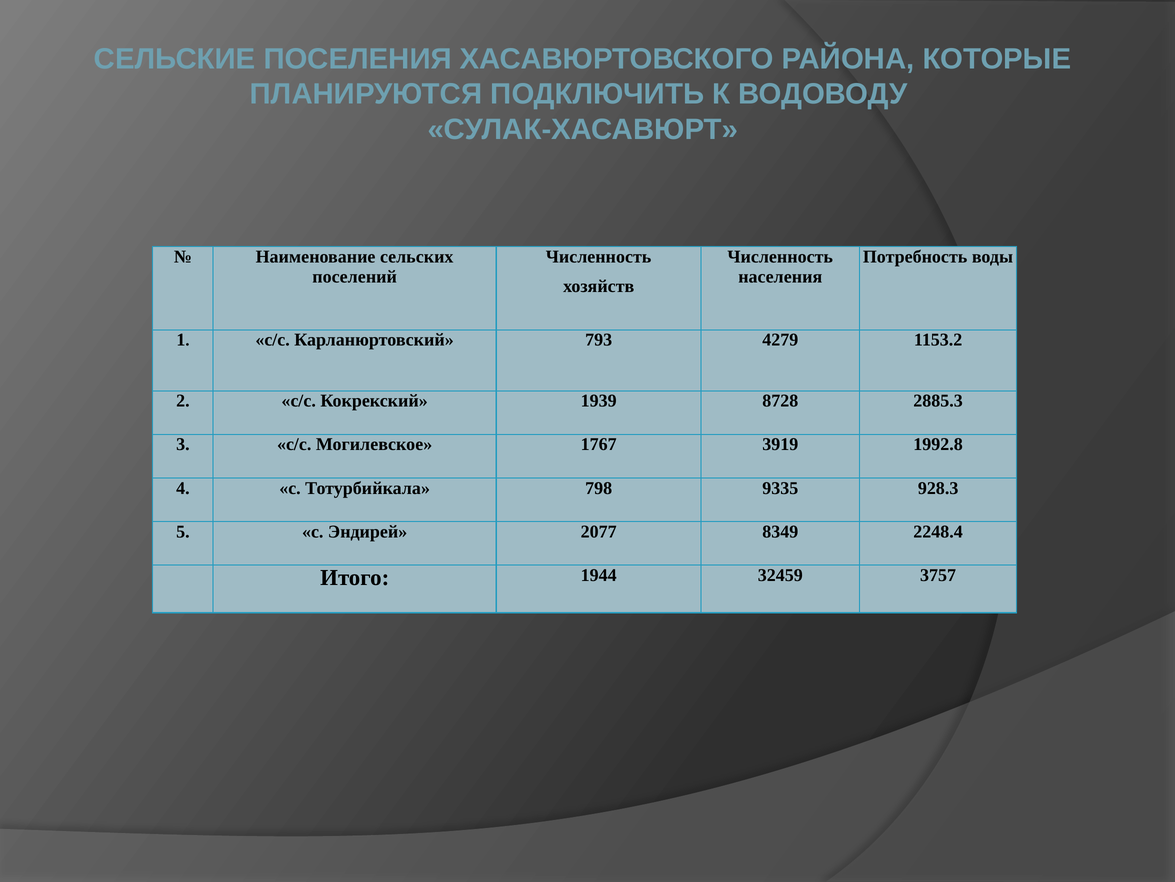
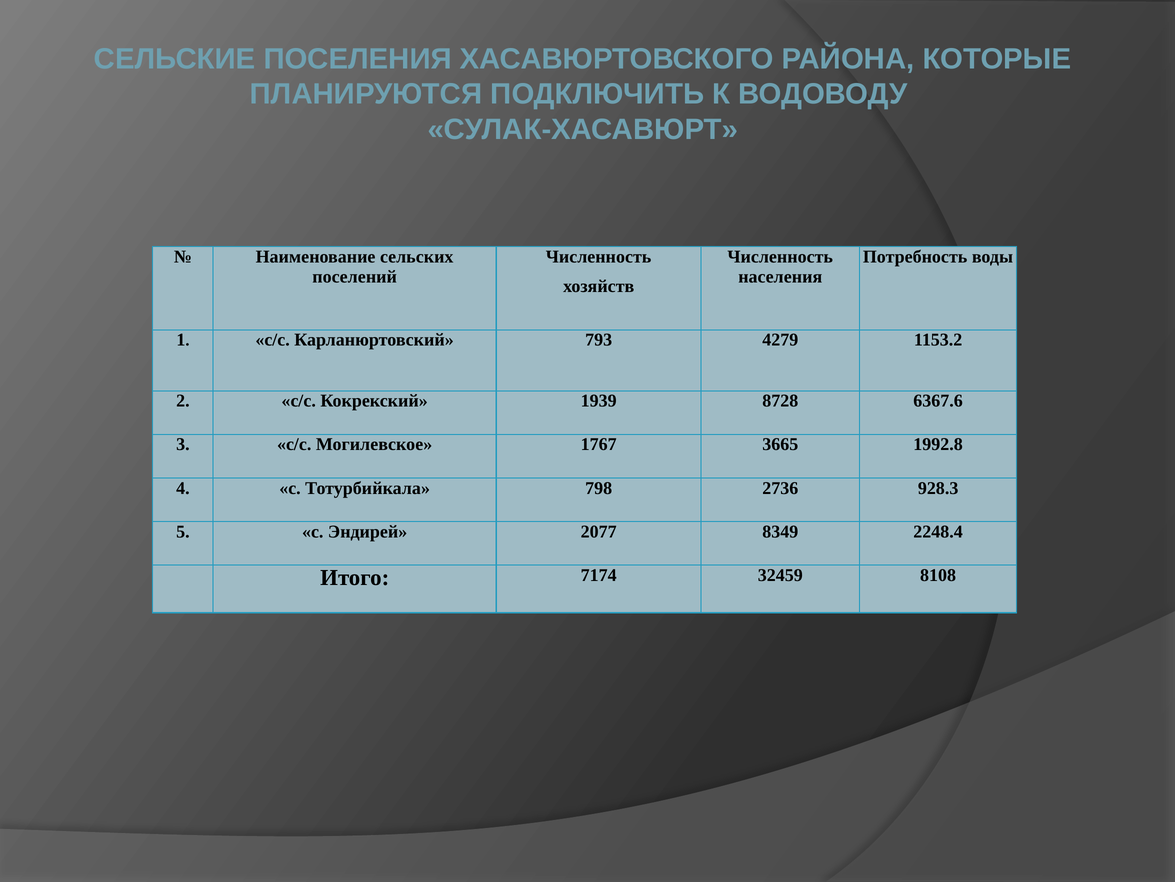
2885.3: 2885.3 -> 6367.6
3919: 3919 -> 3665
9335: 9335 -> 2736
1944: 1944 -> 7174
3757: 3757 -> 8108
